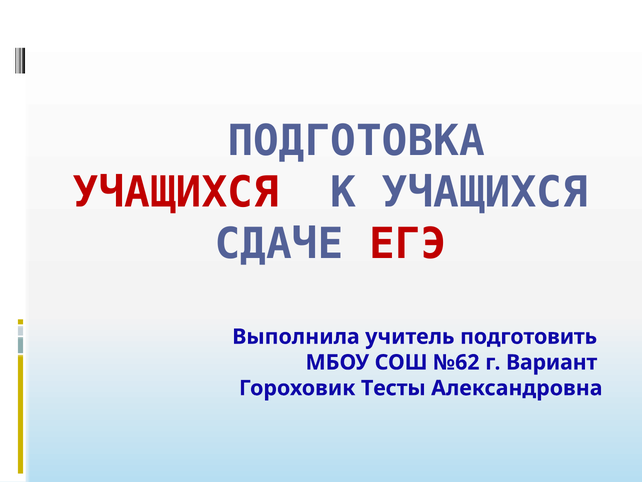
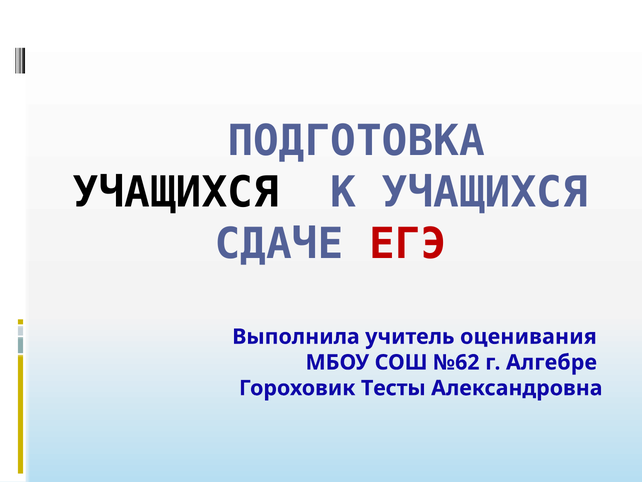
УЧАЩИХСЯ at (176, 192) colour: red -> black
подготовить: подготовить -> оценивания
Вариант: Вариант -> Алгебре
